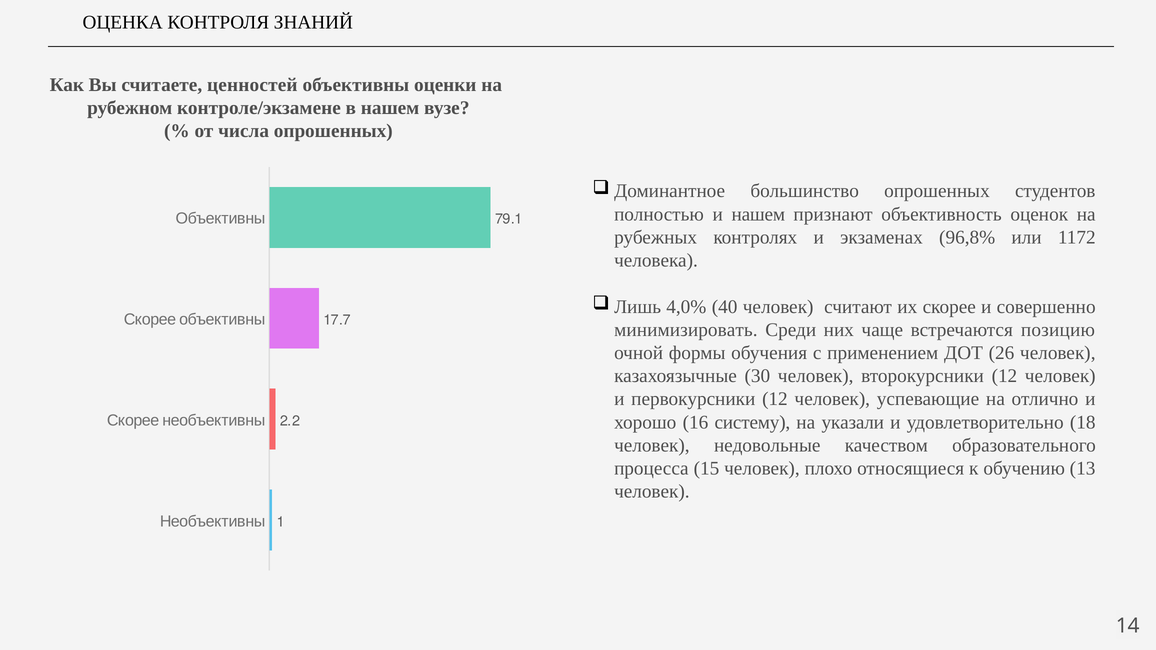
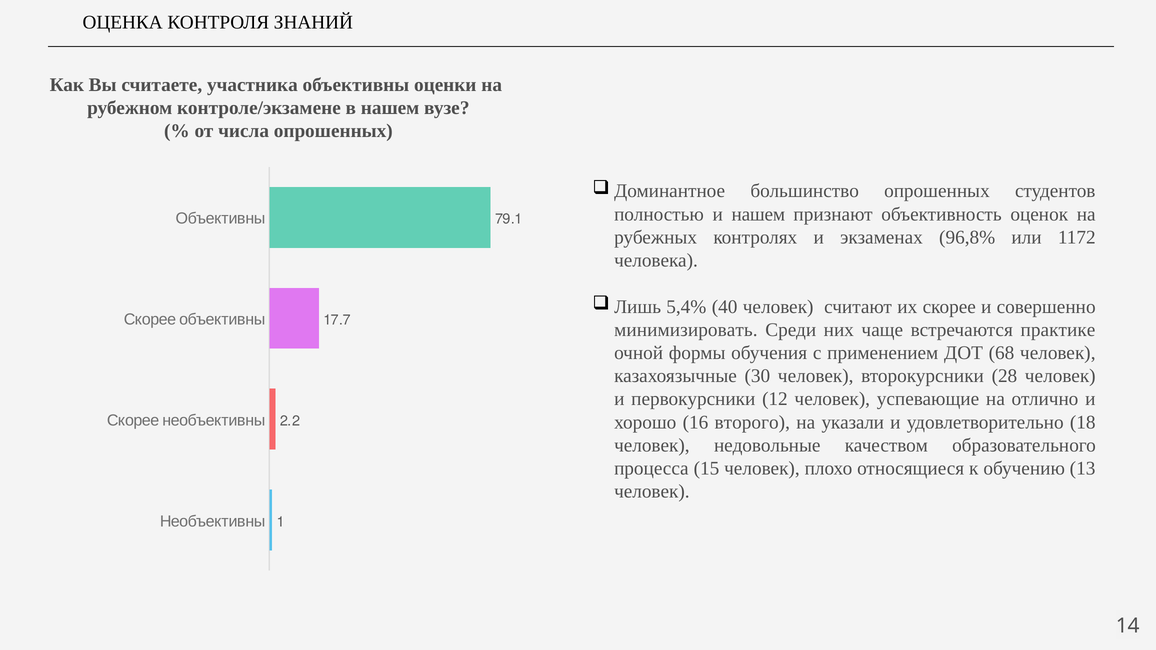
ценностей: ценностей -> участника
4,0%: 4,0% -> 5,4%
позицию: позицию -> практике
26: 26 -> 68
второкурсники 12: 12 -> 28
систему: систему -> второго
